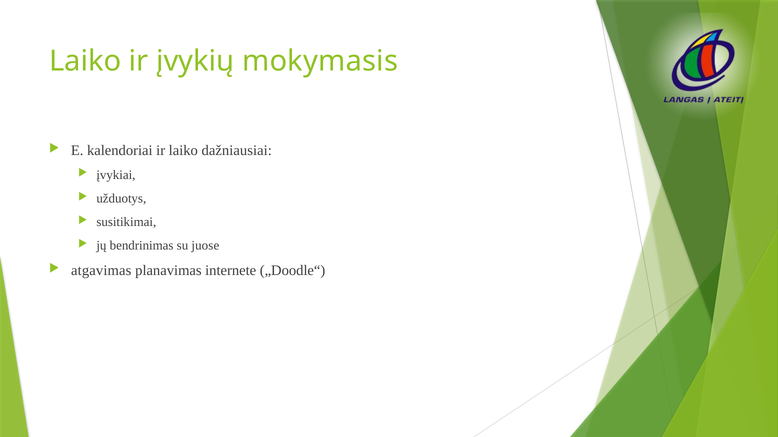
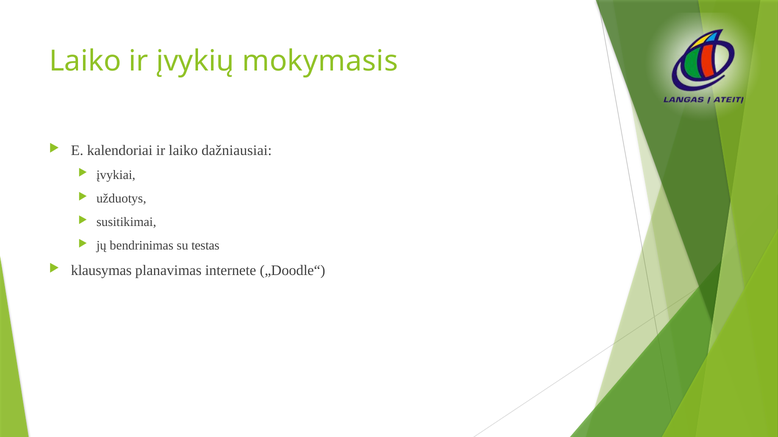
juose: juose -> testas
atgavimas: atgavimas -> klausymas
